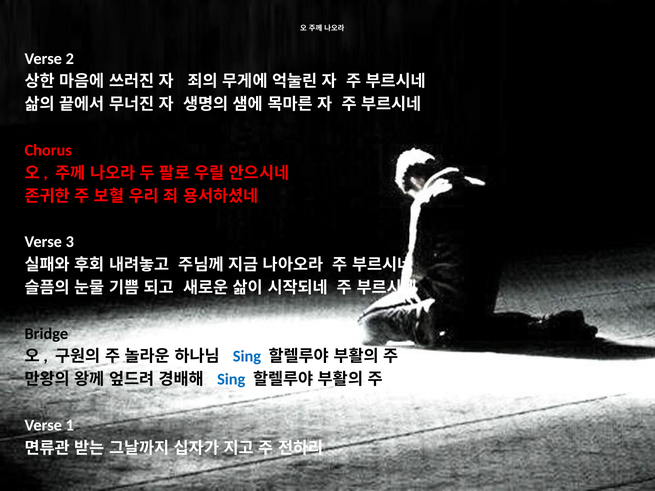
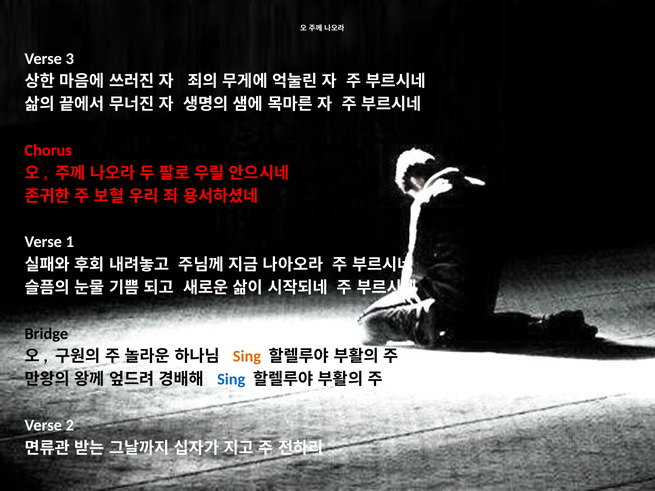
2: 2 -> 3
3: 3 -> 1
Sing at (247, 357) colour: blue -> orange
1: 1 -> 2
